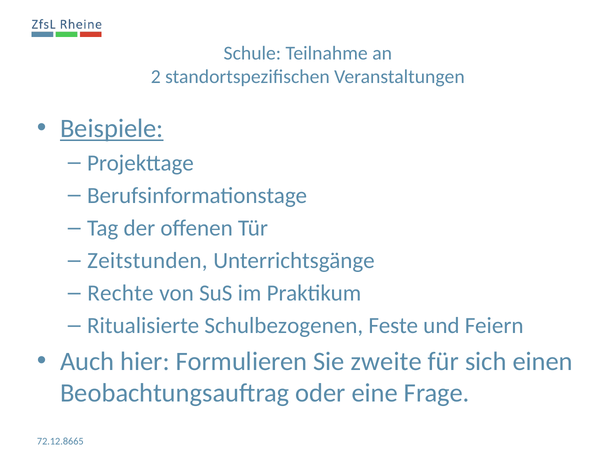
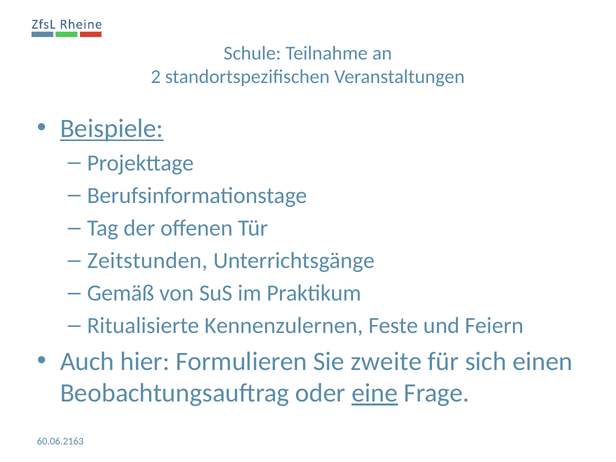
Rechte: Rechte -> Gemäß
Schulbezogenen: Schulbezogenen -> Kennenzulernen
eine underline: none -> present
72.12.8665: 72.12.8665 -> 60.06.2163
